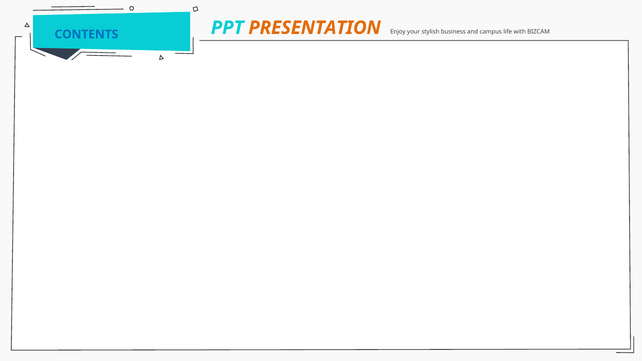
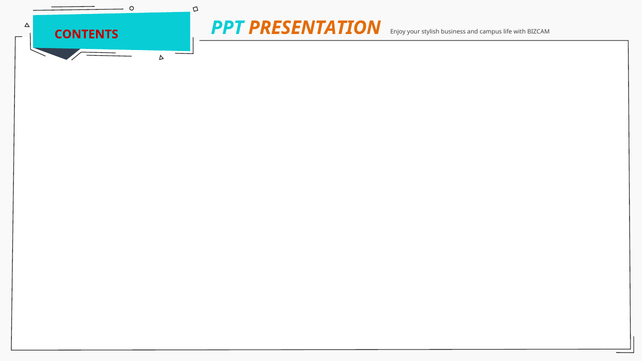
CONTENTS colour: blue -> red
